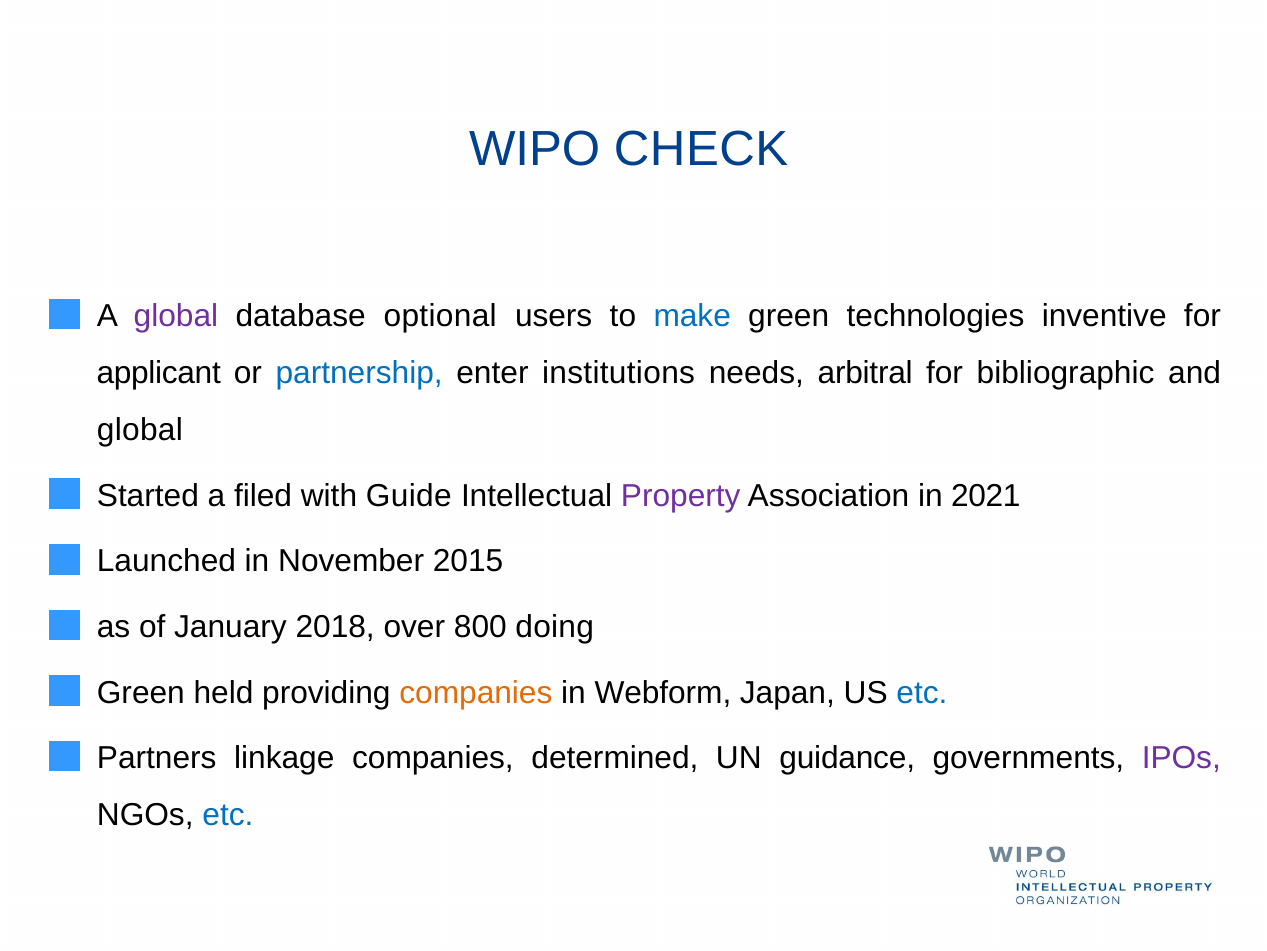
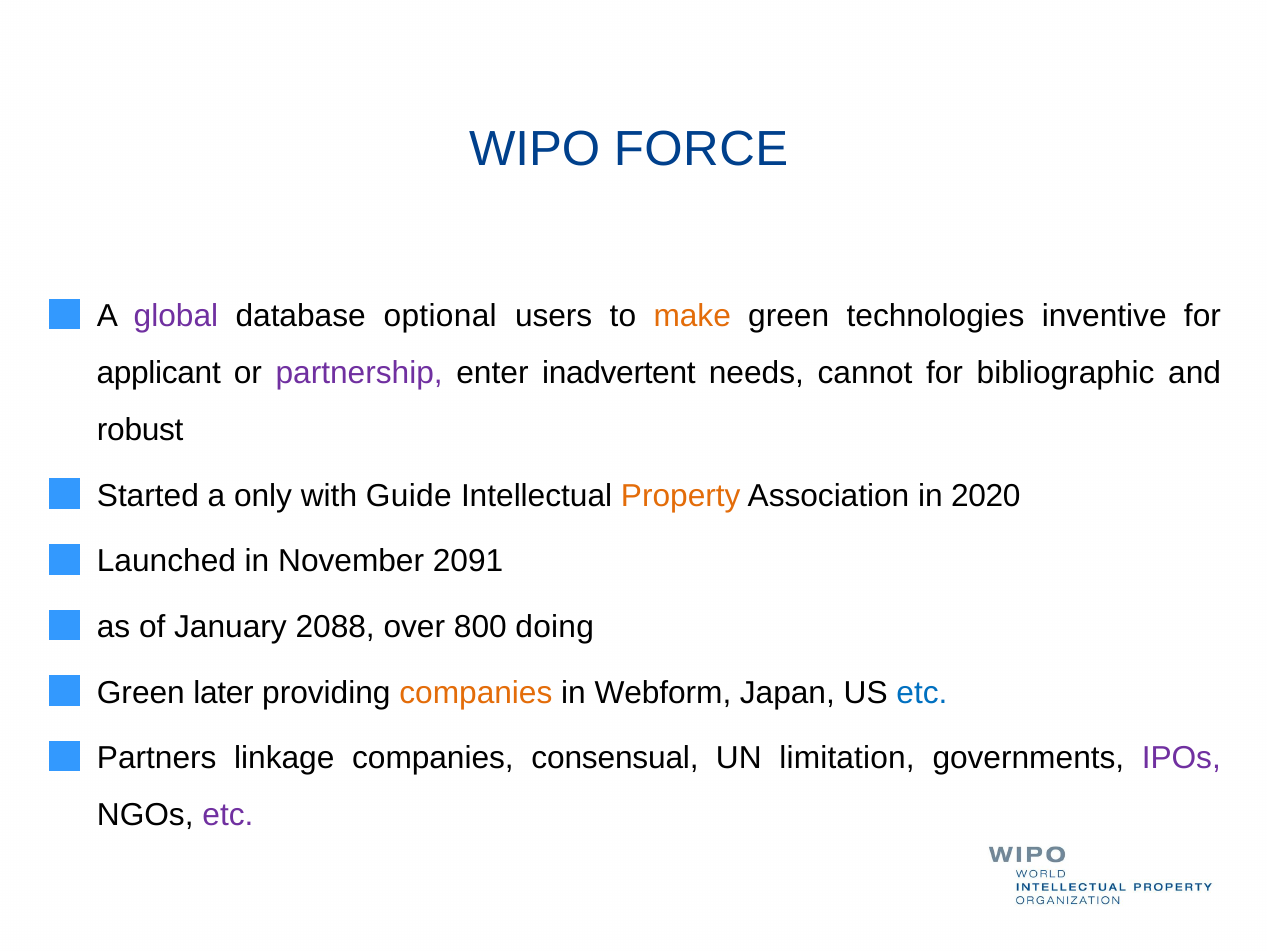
CHECK: CHECK -> FORCE
make colour: blue -> orange
partnership colour: blue -> purple
institutions: institutions -> inadvertent
arbitral: arbitral -> cannot
global at (140, 430): global -> robust
filed: filed -> only
Property colour: purple -> orange
2021: 2021 -> 2020
2015: 2015 -> 2091
2018: 2018 -> 2088
held: held -> later
determined: determined -> consensual
guidance: guidance -> limitation
etc at (228, 815) colour: blue -> purple
